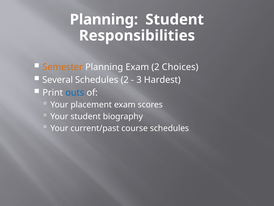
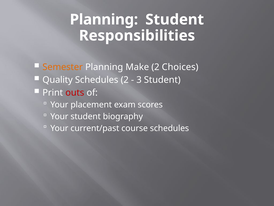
Planning Exam: Exam -> Make
Several: Several -> Quality
3 Hardest: Hardest -> Student
outs colour: blue -> red
